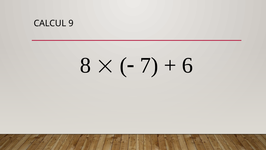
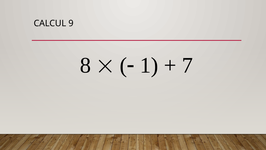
7: 7 -> 1
6: 6 -> 7
